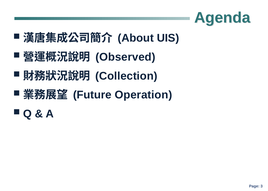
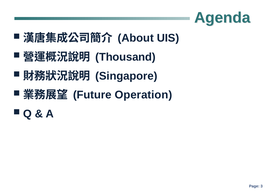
Observed: Observed -> Thousand
Collection: Collection -> Singapore
